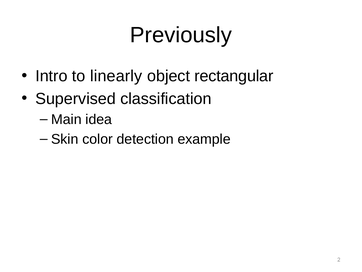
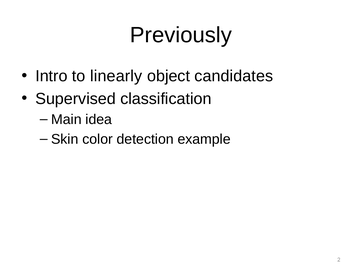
rectangular: rectangular -> candidates
